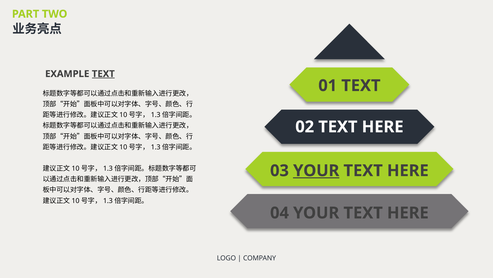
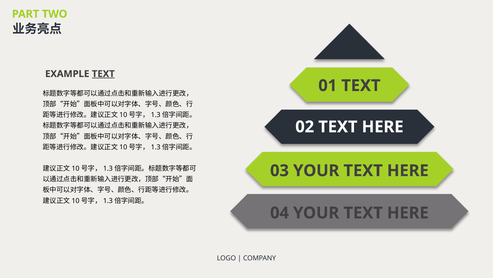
YOUR at (316, 170) underline: present -> none
